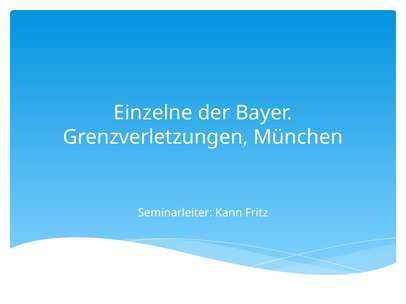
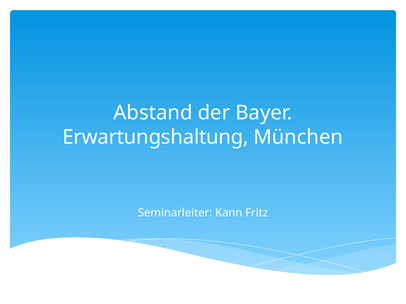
Einzelne: Einzelne -> Abstand
Grenzverletzungen: Grenzverletzungen -> Erwartungshaltung
